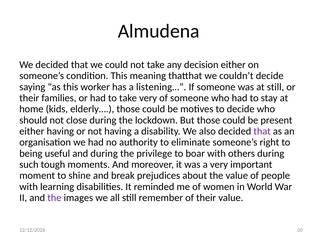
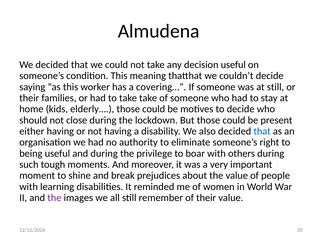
decision either: either -> useful
listening…: listening… -> covering…
take very: very -> take
that at (262, 131) colour: purple -> blue
